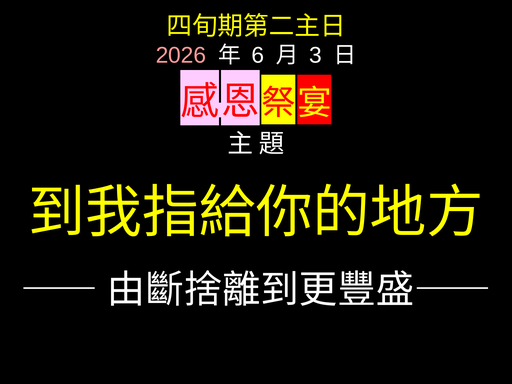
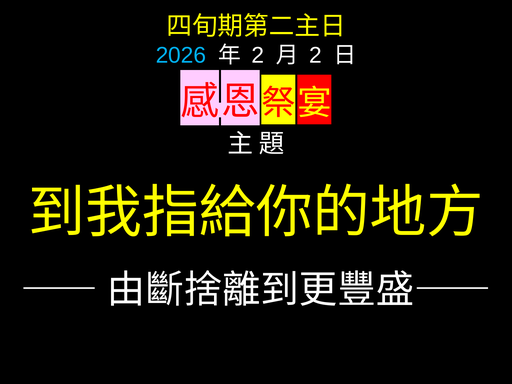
2026 colour: pink -> light blue
6 at (258, 55): 6 -> 2
3 at (315, 55): 3 -> 2
